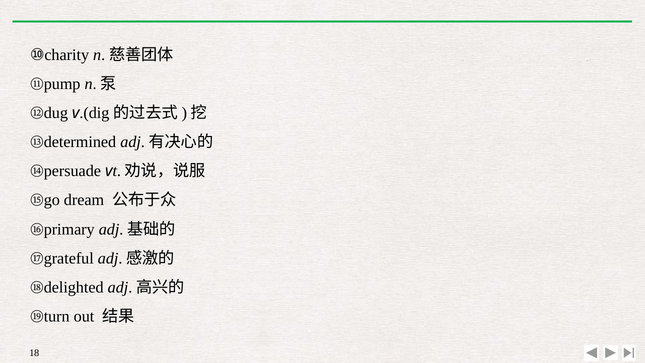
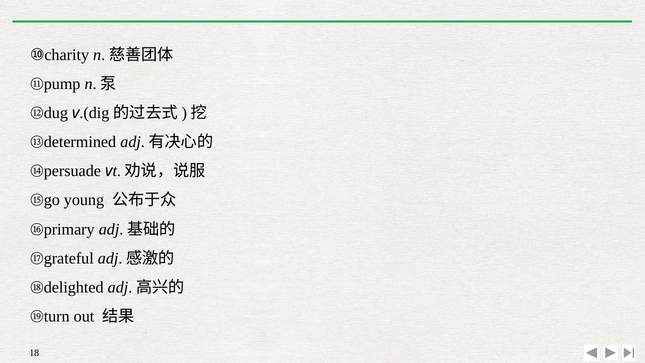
dream: dream -> young
